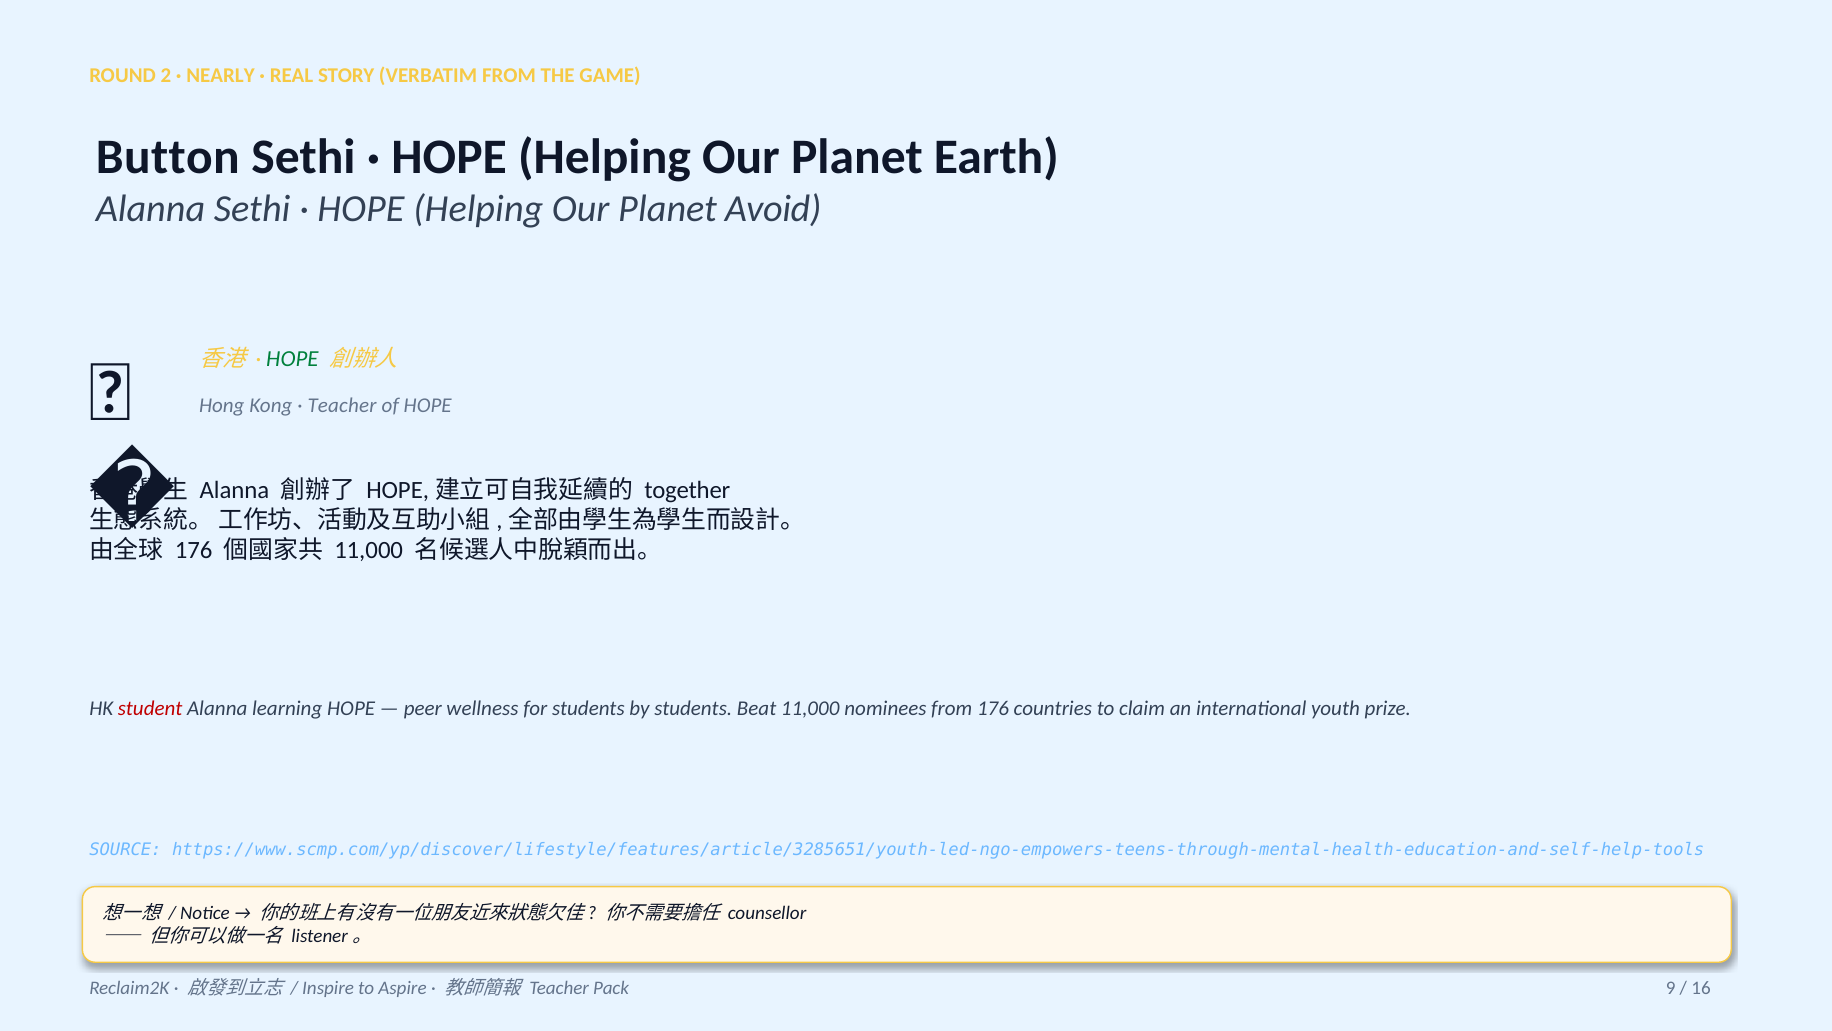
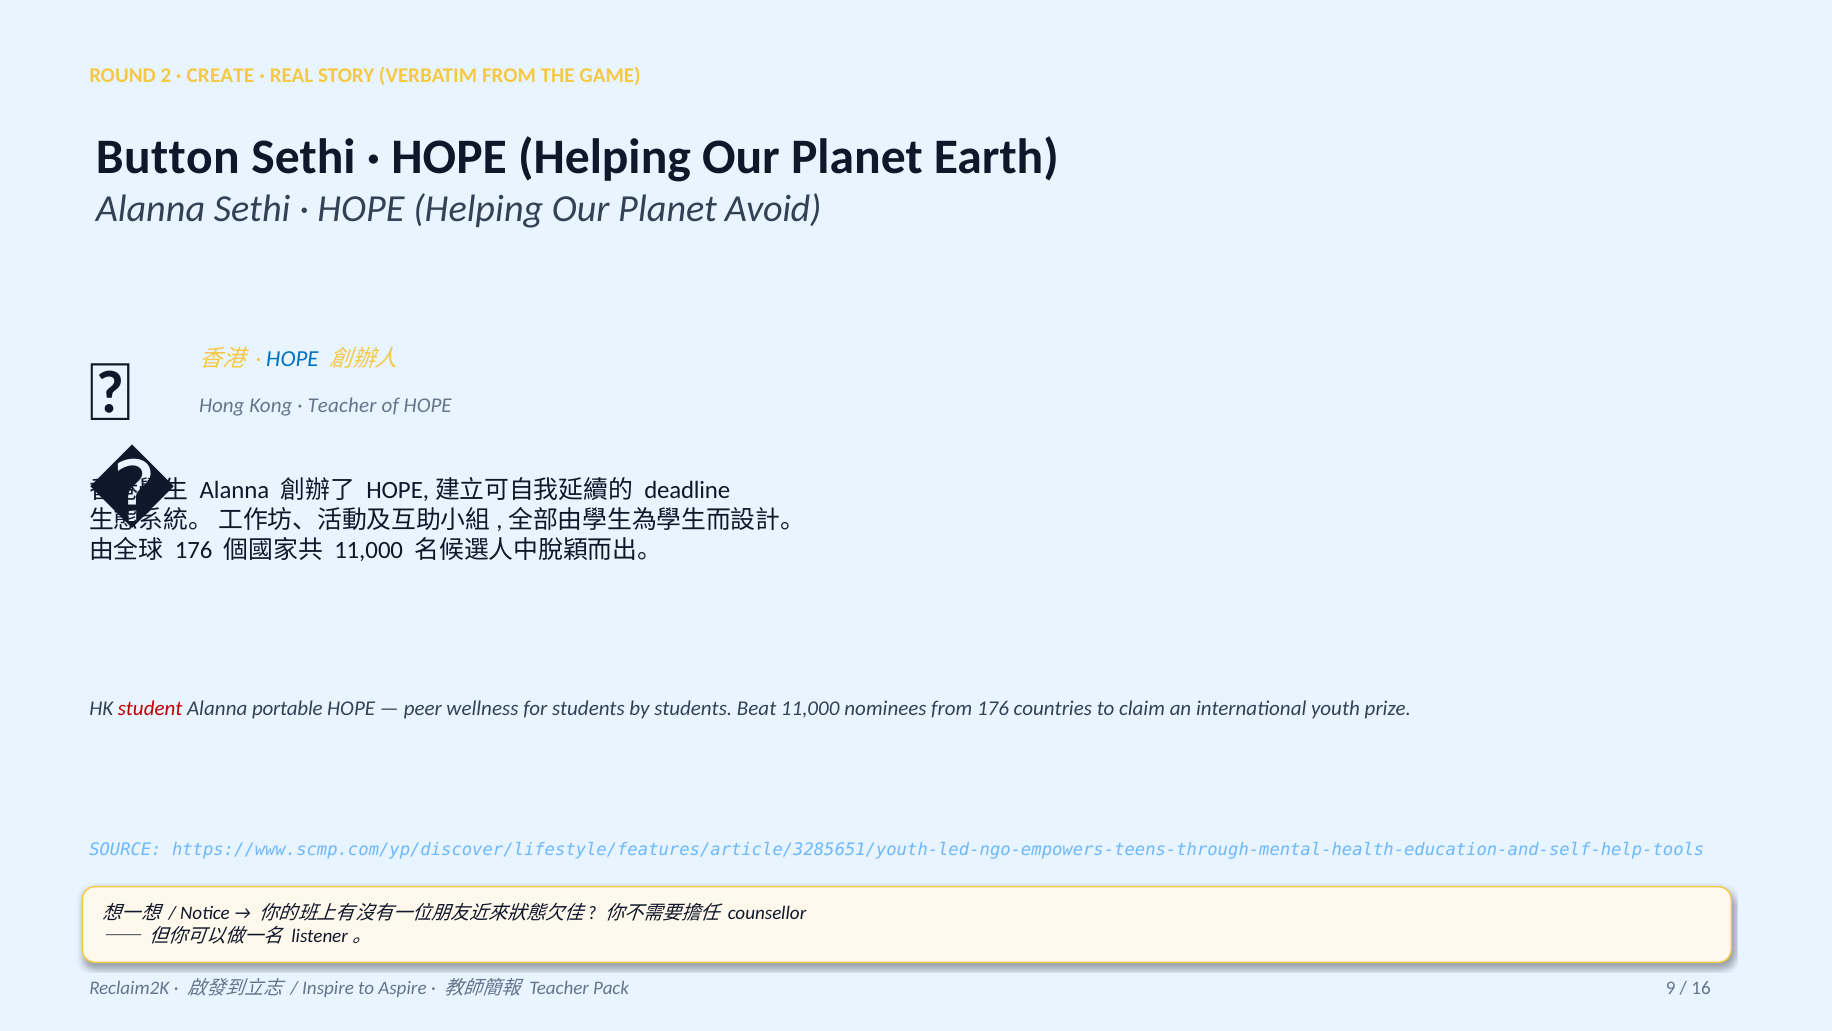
NEARLY: NEARLY -> CREATE
HOPE at (292, 359) colour: green -> blue
together: together -> deadline
learning: learning -> portable
